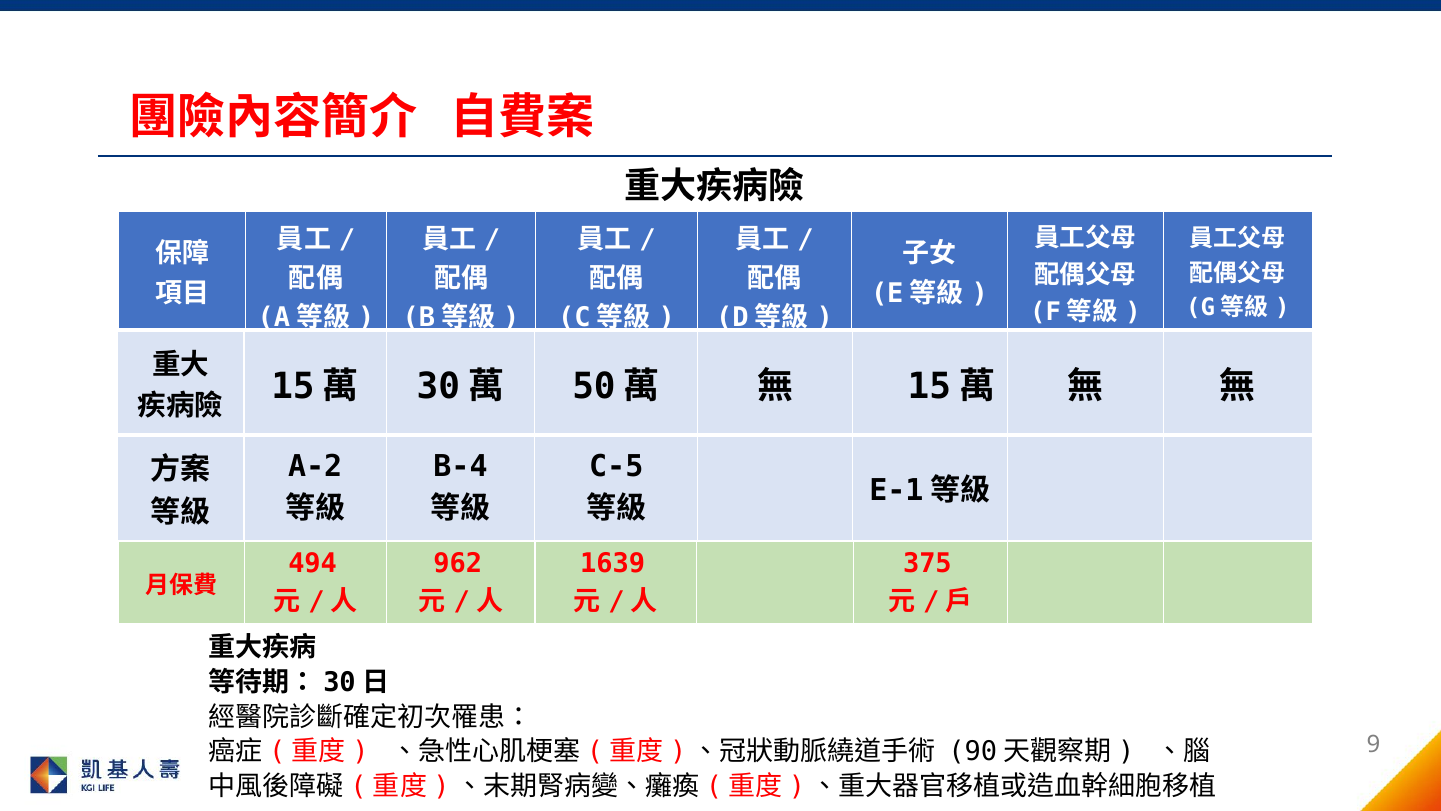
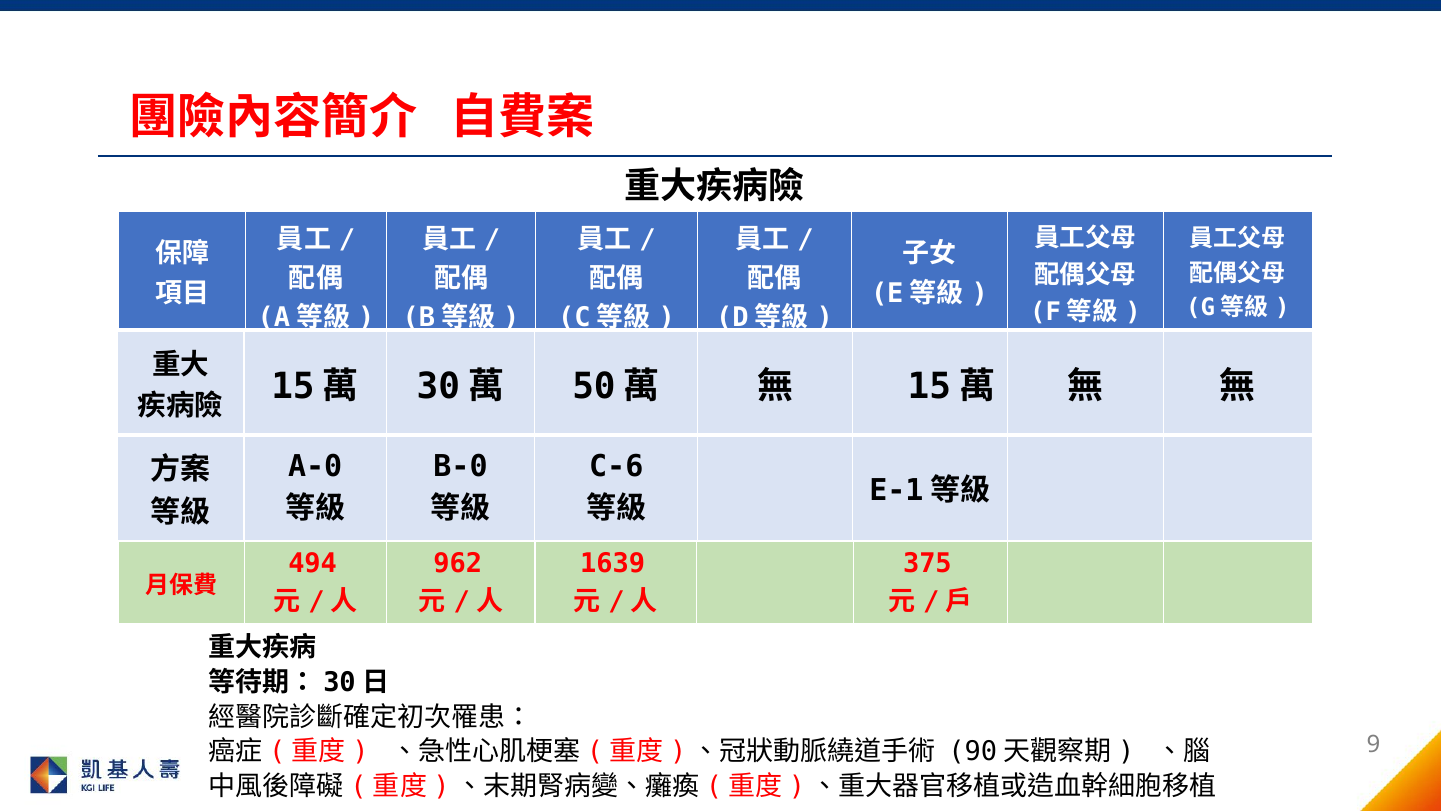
A-2: A-2 -> A-0
B-4: B-4 -> B-0
C-5: C-5 -> C-6
